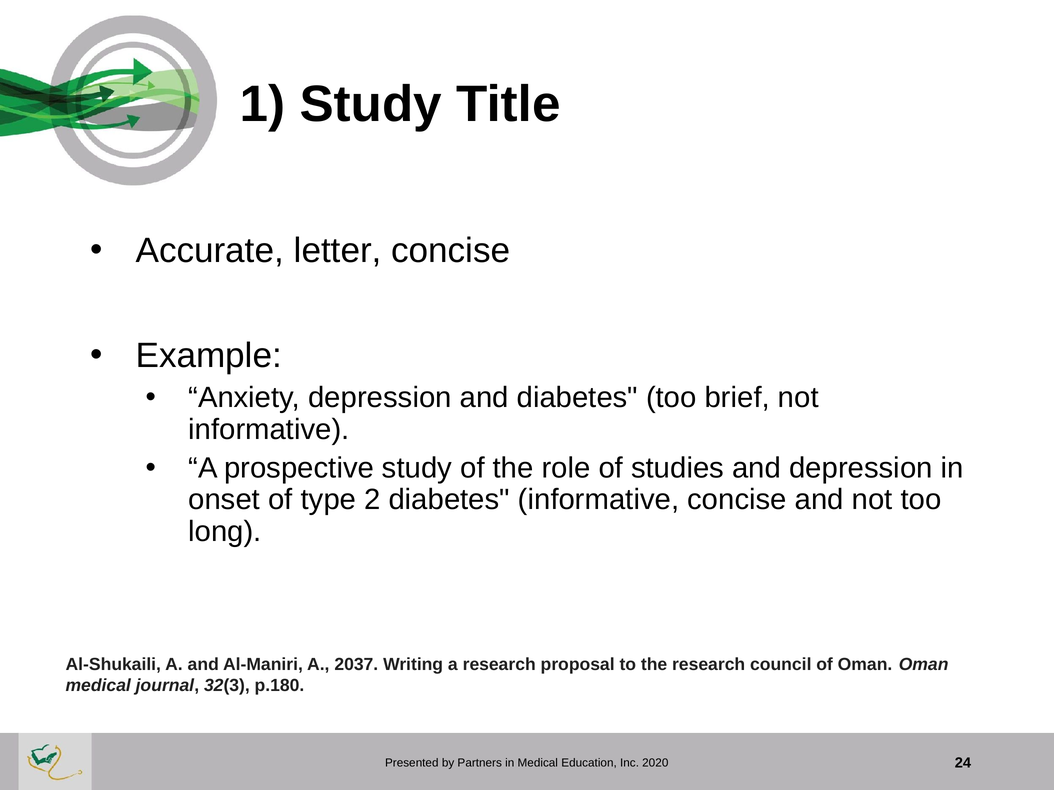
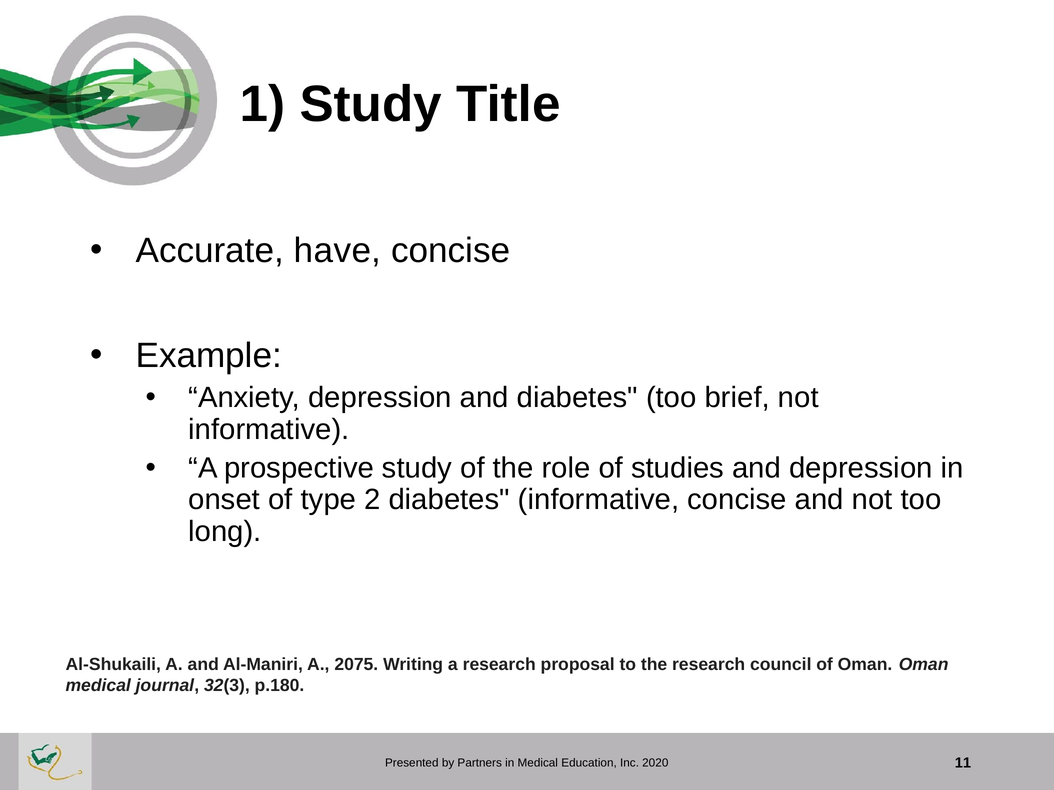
letter: letter -> have
2037: 2037 -> 2075
24: 24 -> 11
